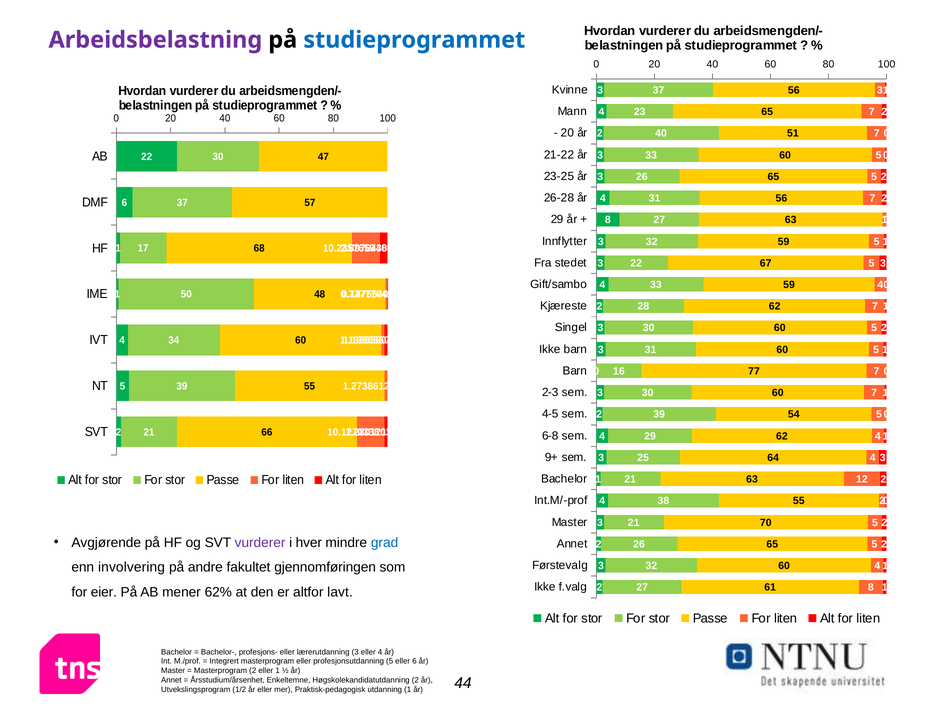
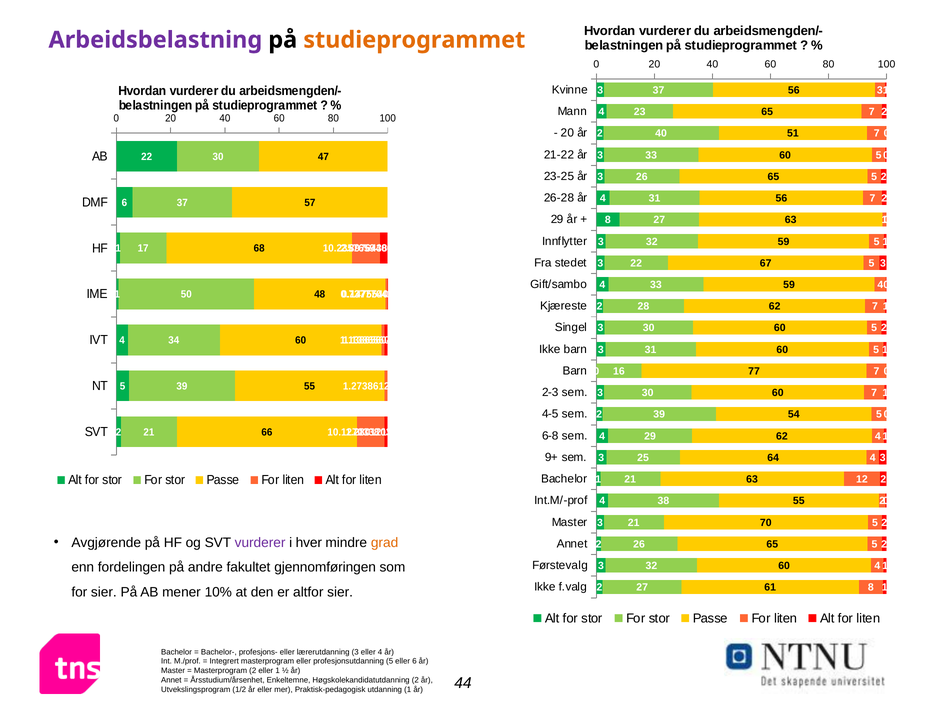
studieprogrammet at (414, 40) colour: blue -> orange
grad colour: blue -> orange
involvering: involvering -> fordelingen
for eier: eier -> sier
62%: 62% -> 10%
altfor lavt: lavt -> sier
